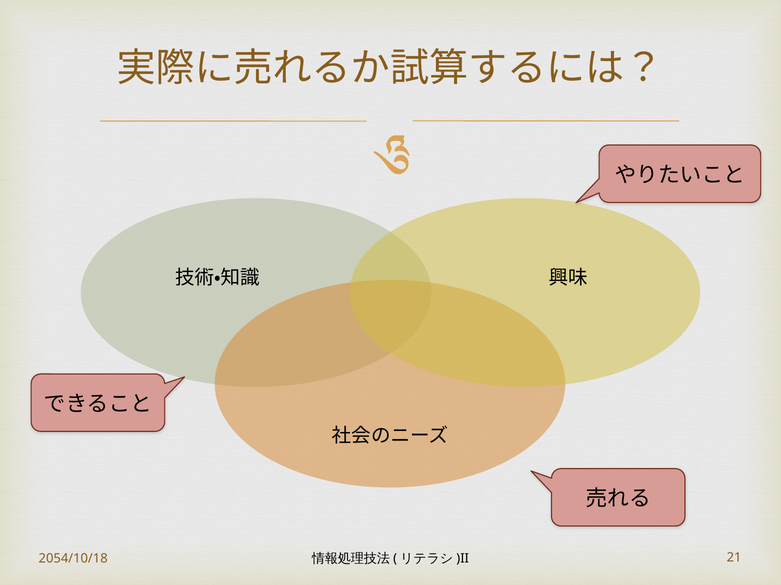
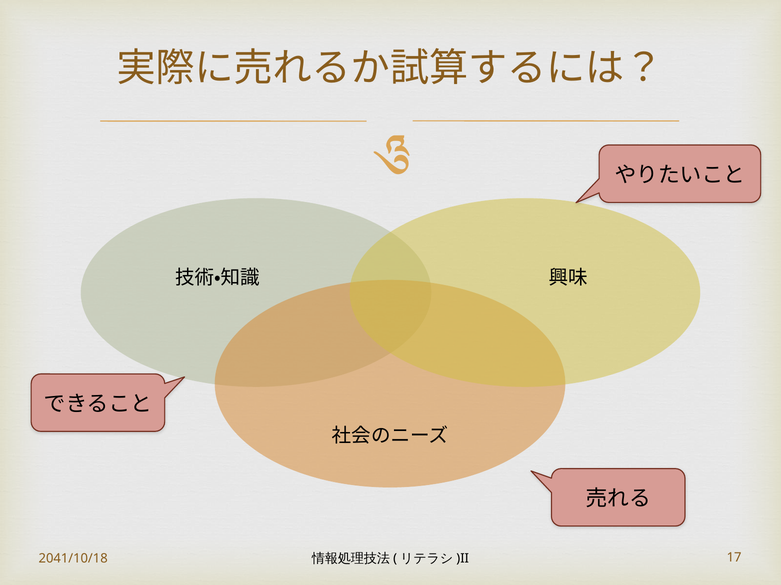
2054/10/18: 2054/10/18 -> 2041/10/18
21: 21 -> 17
